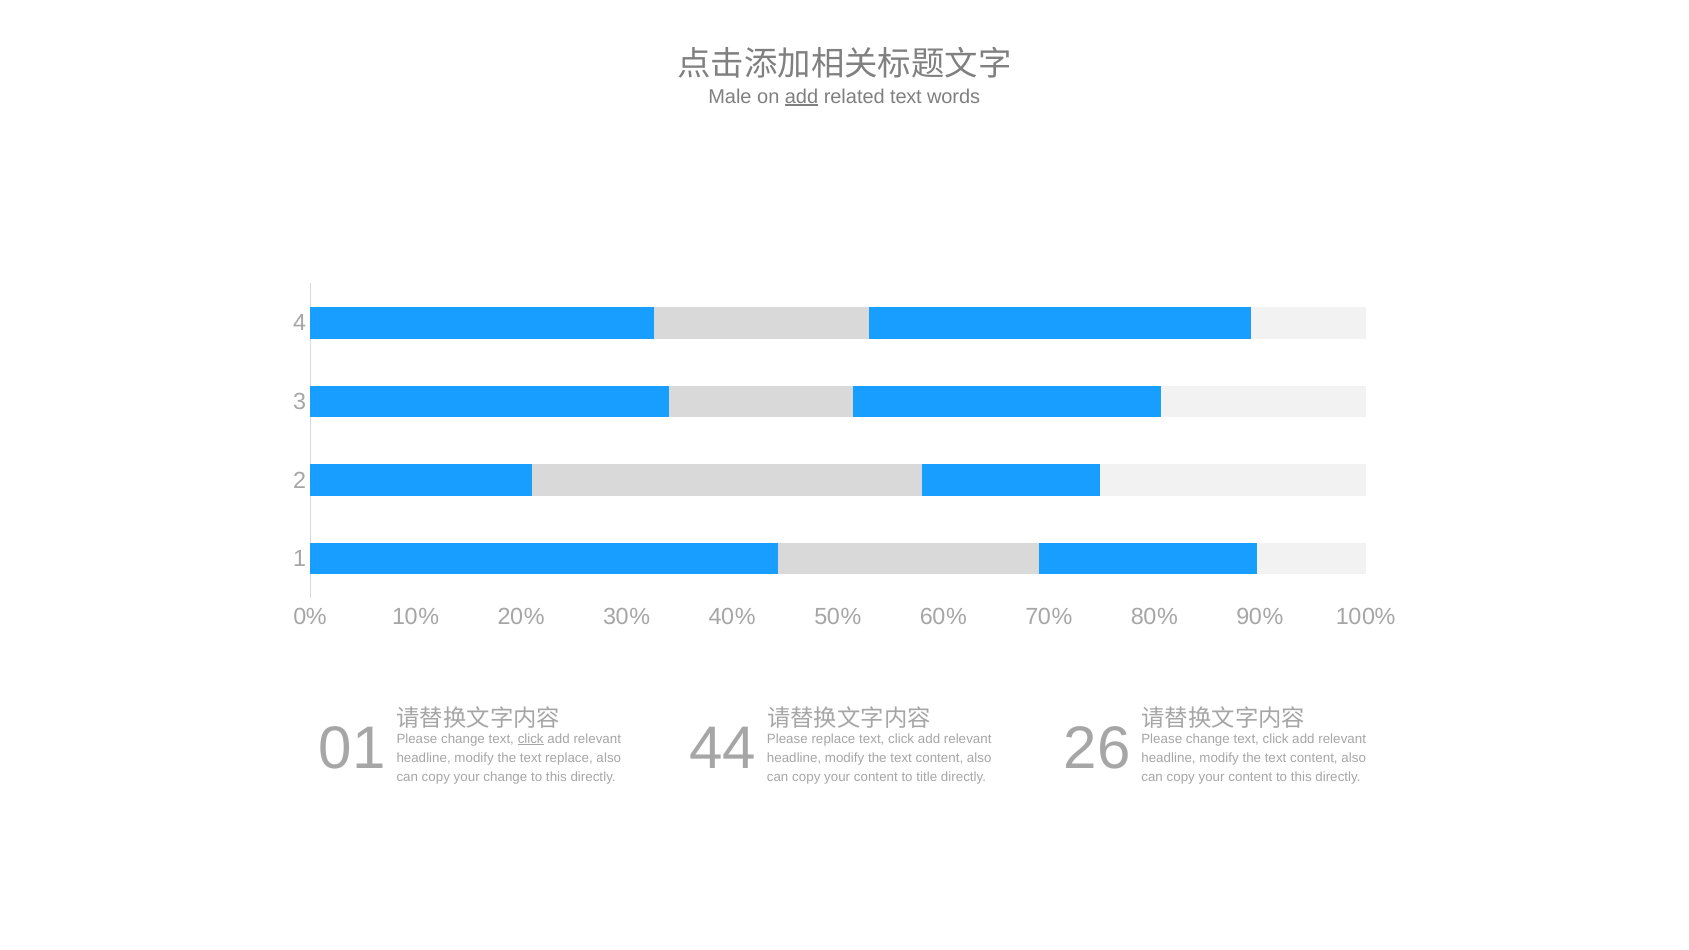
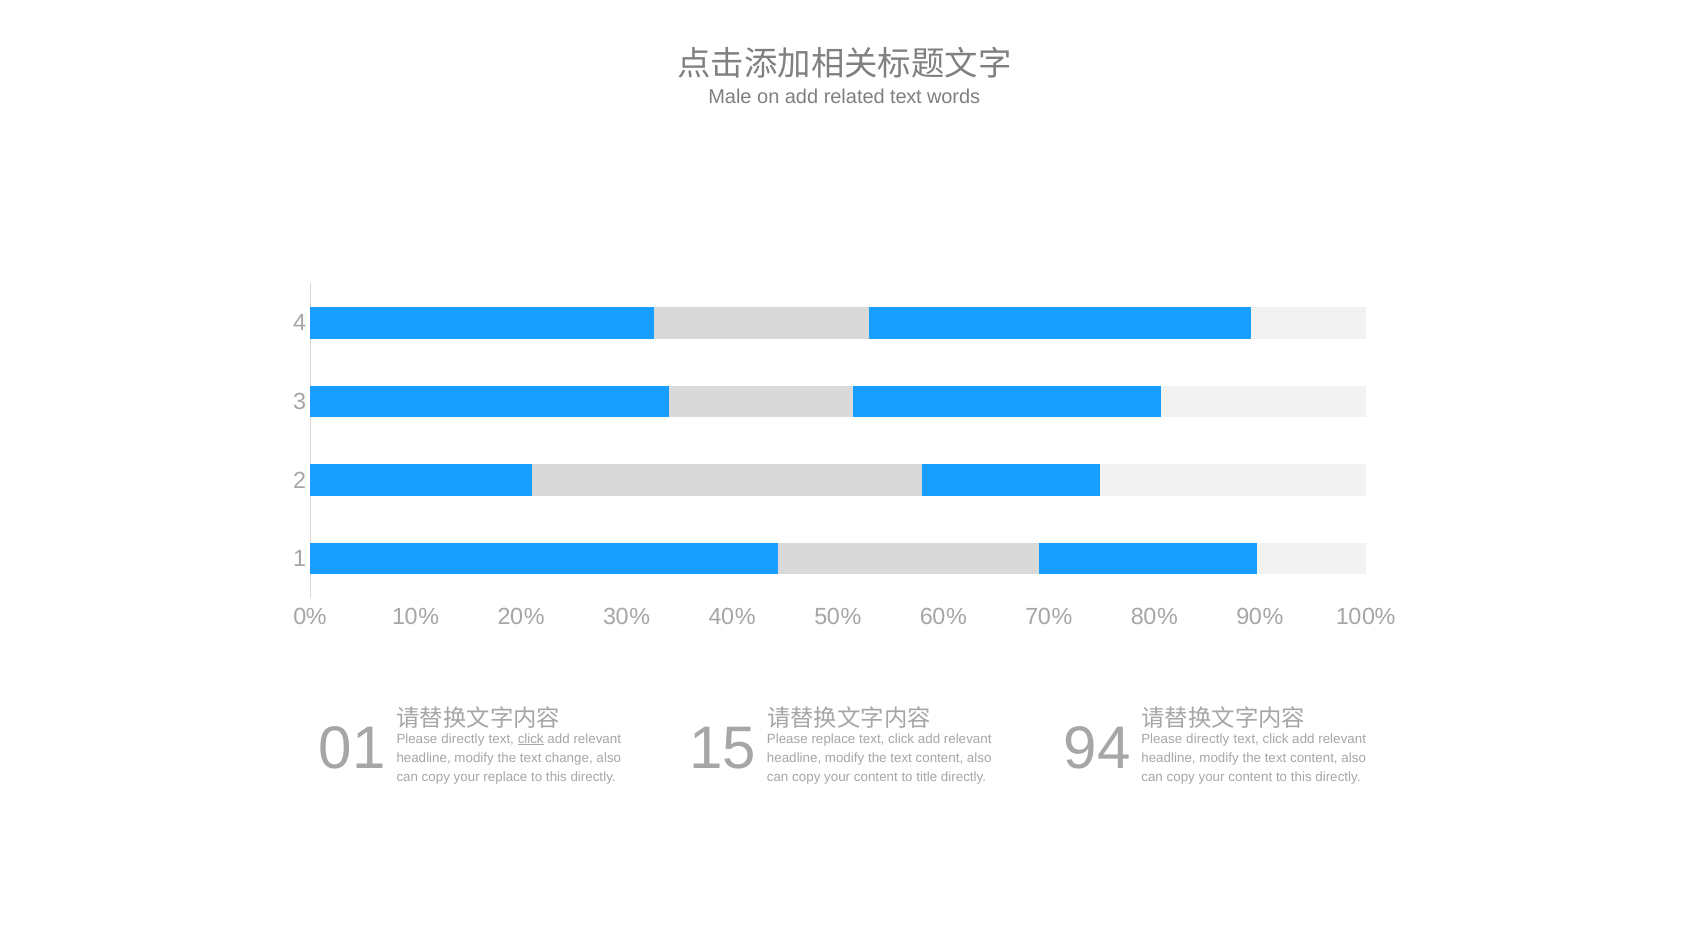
add at (802, 96) underline: present -> none
44: 44 -> 15
26: 26 -> 94
change at (1208, 739): change -> directly
01 Please change: change -> directly
text replace: replace -> change
your change: change -> replace
